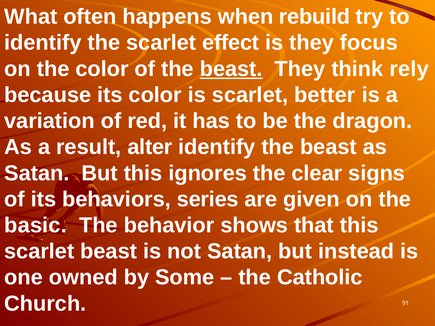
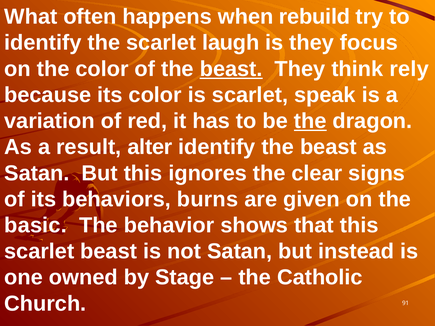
effect: effect -> laugh
better: better -> speak
the at (310, 121) underline: none -> present
series: series -> burns
Some: Some -> Stage
